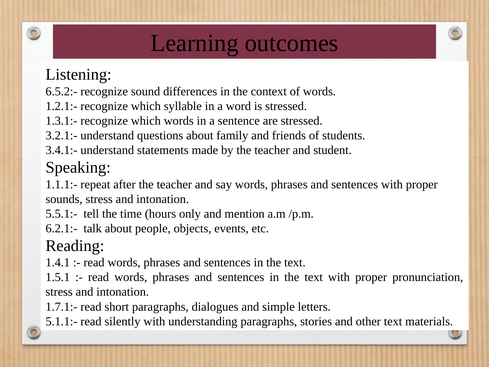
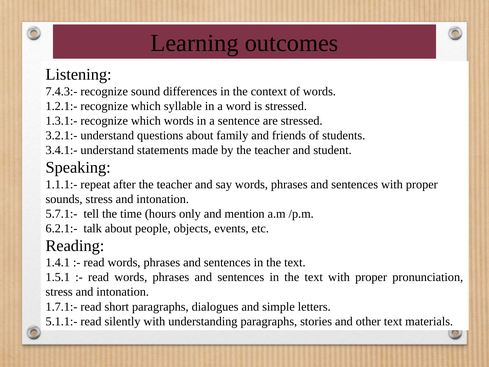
6.5.2:-: 6.5.2:- -> 7.4.3:-
5.5.1:-: 5.5.1:- -> 5.7.1:-
